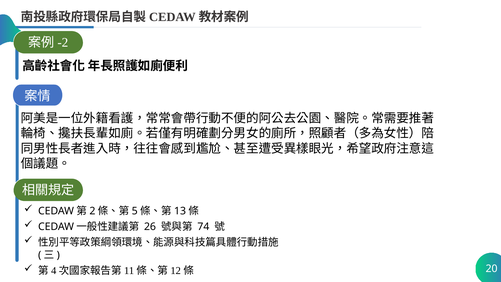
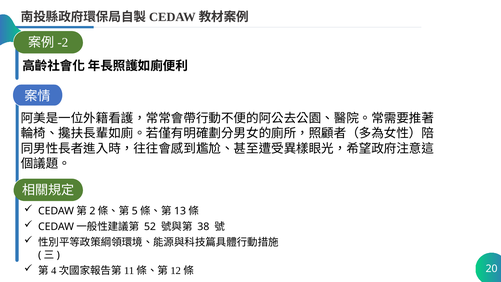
26: 26 -> 52
74: 74 -> 38
